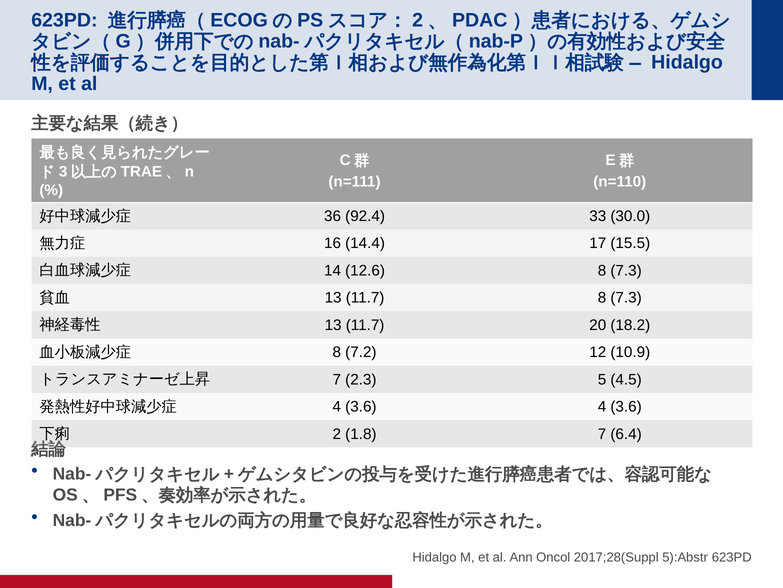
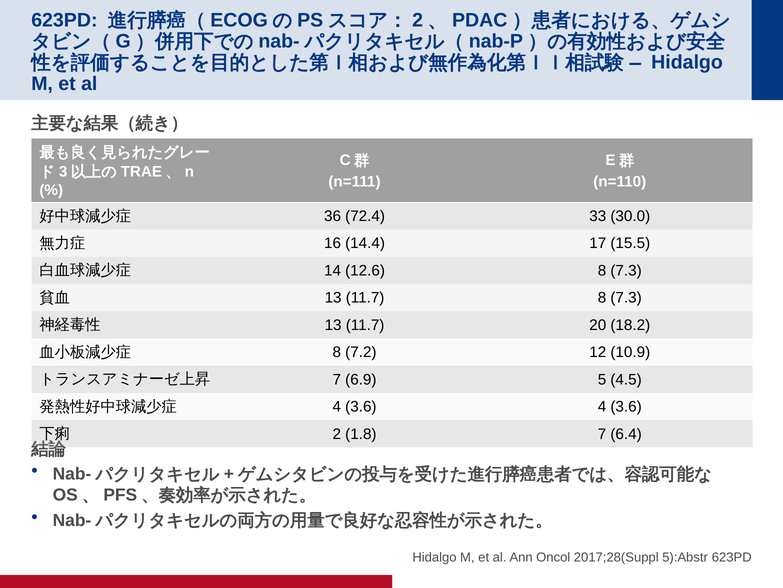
92.4: 92.4 -> 72.4
2.3: 2.3 -> 6.9
